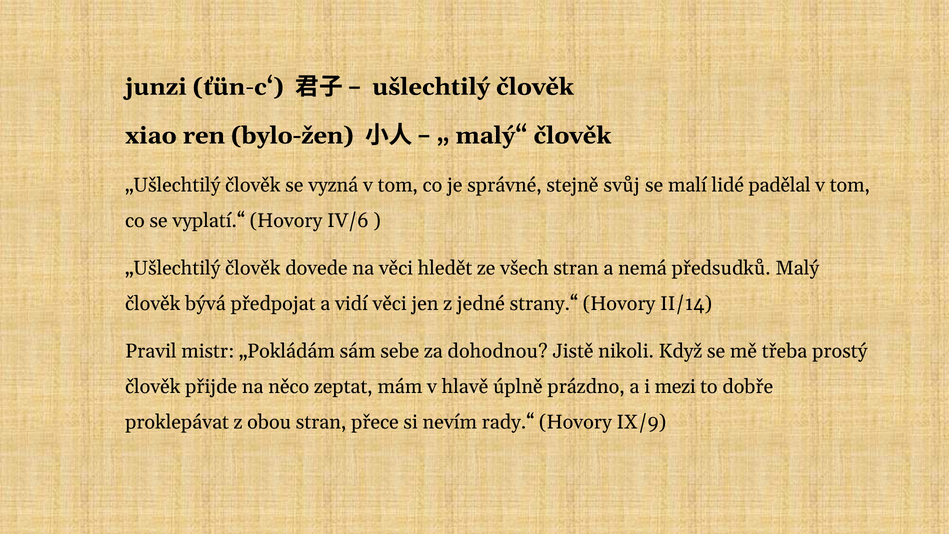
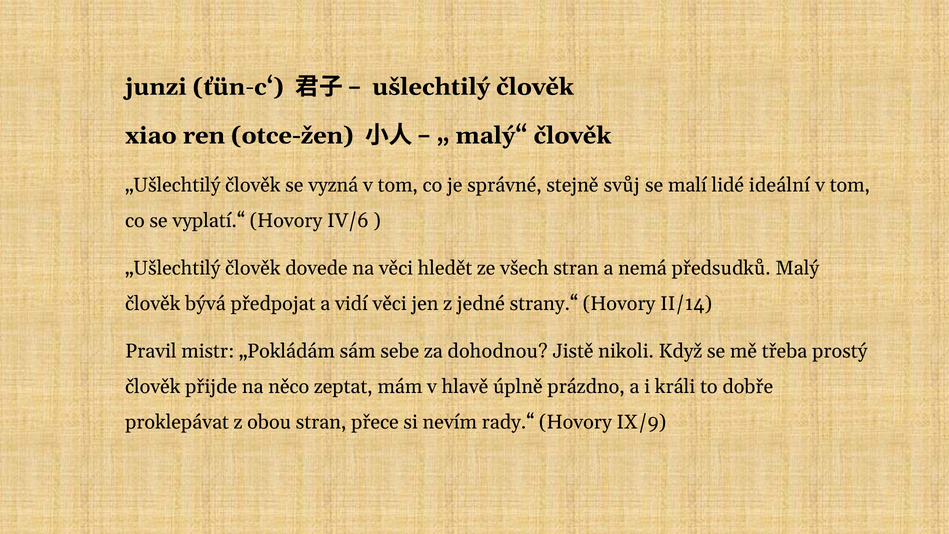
bylo-žen: bylo-žen -> otce-žen
padělal: padělal -> ideální
mezi: mezi -> králi
